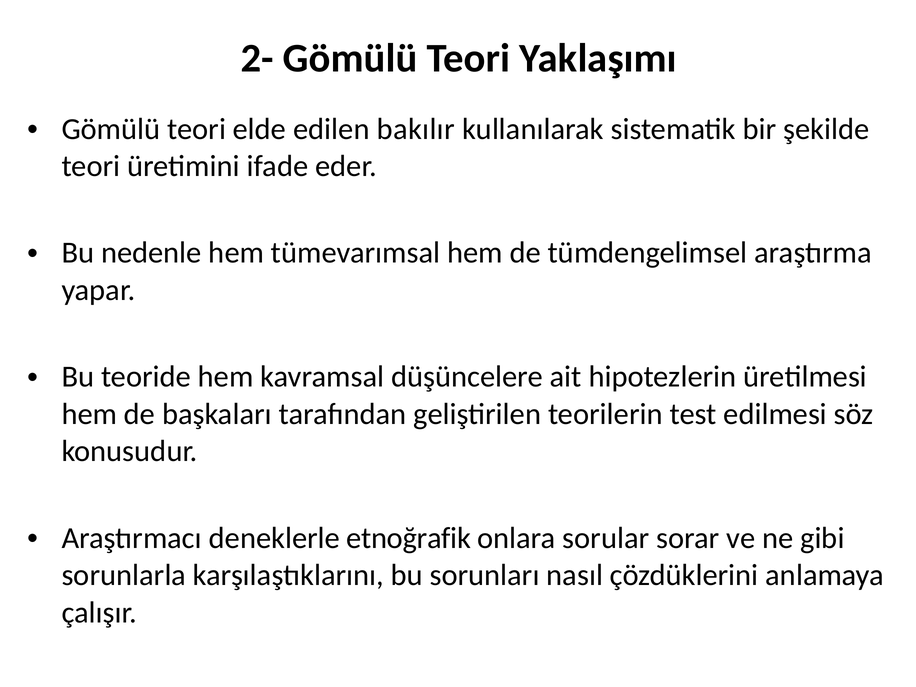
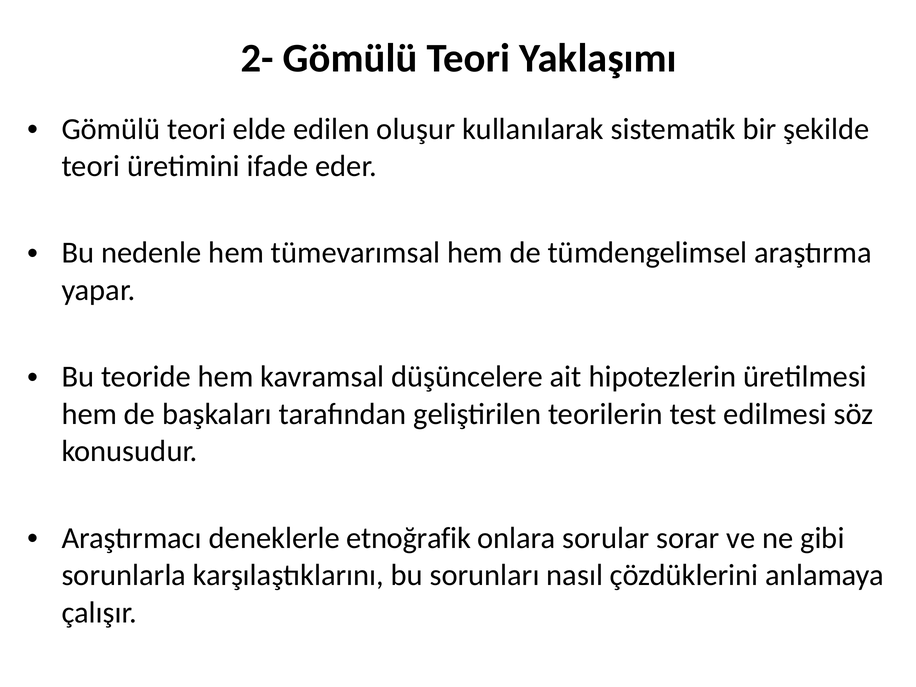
bakılır: bakılır -> oluşur
